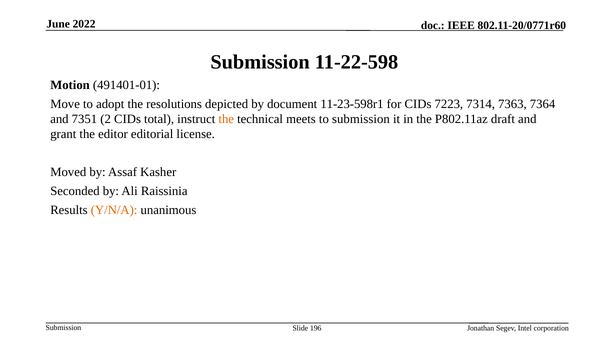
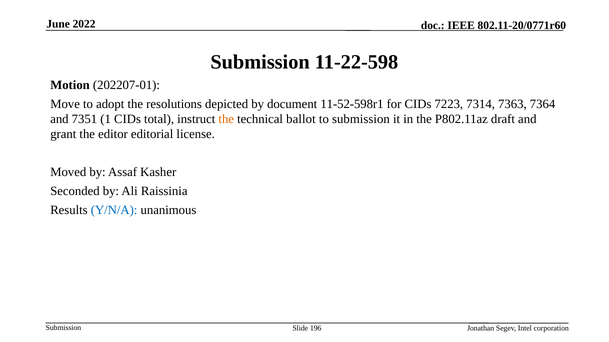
491401-01: 491401-01 -> 202207-01
11-23-598r1: 11-23-598r1 -> 11-52-598r1
2: 2 -> 1
meets: meets -> ballot
Y/N/A colour: orange -> blue
